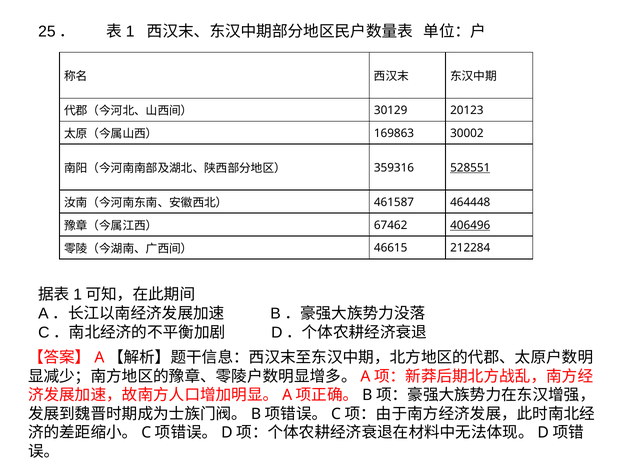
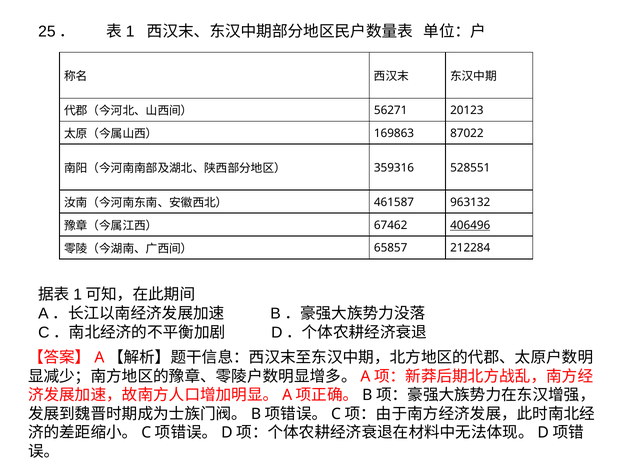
30129: 30129 -> 56271
30002: 30002 -> 87022
528551 underline: present -> none
464448: 464448 -> 963132
46615: 46615 -> 65857
